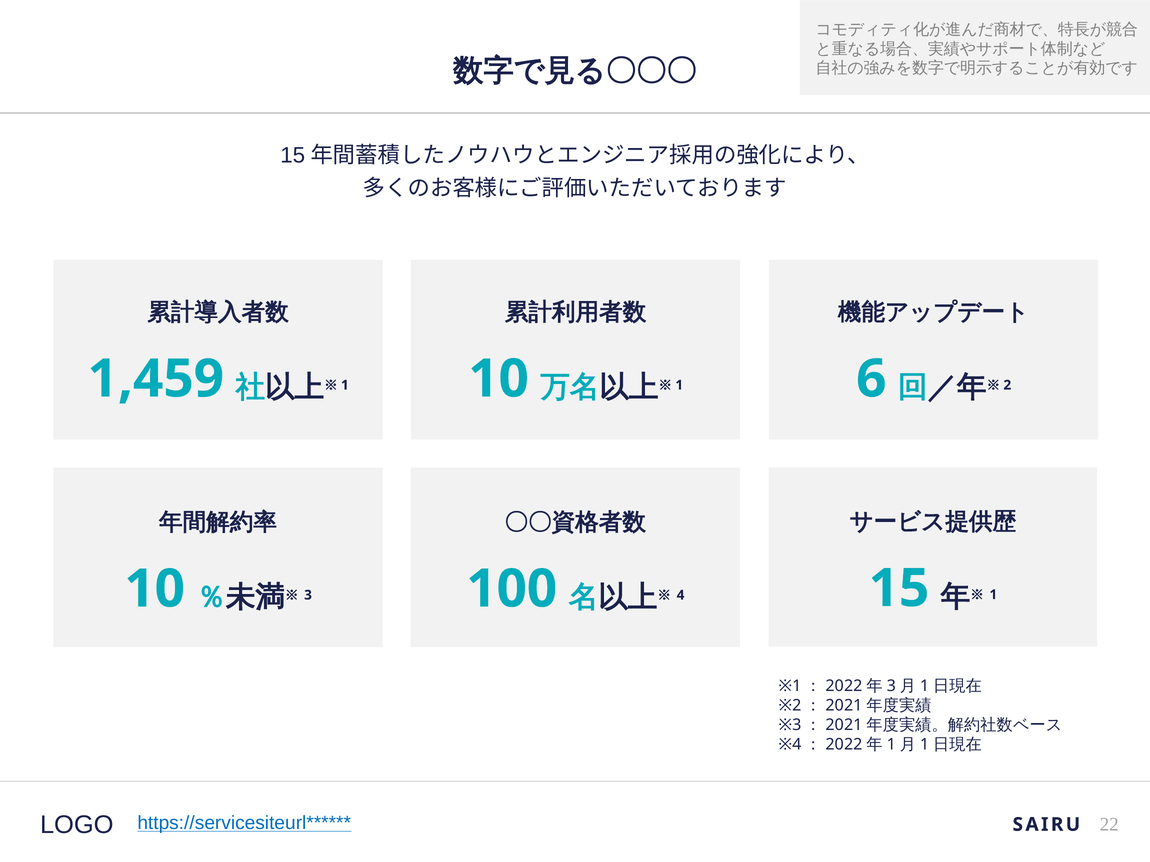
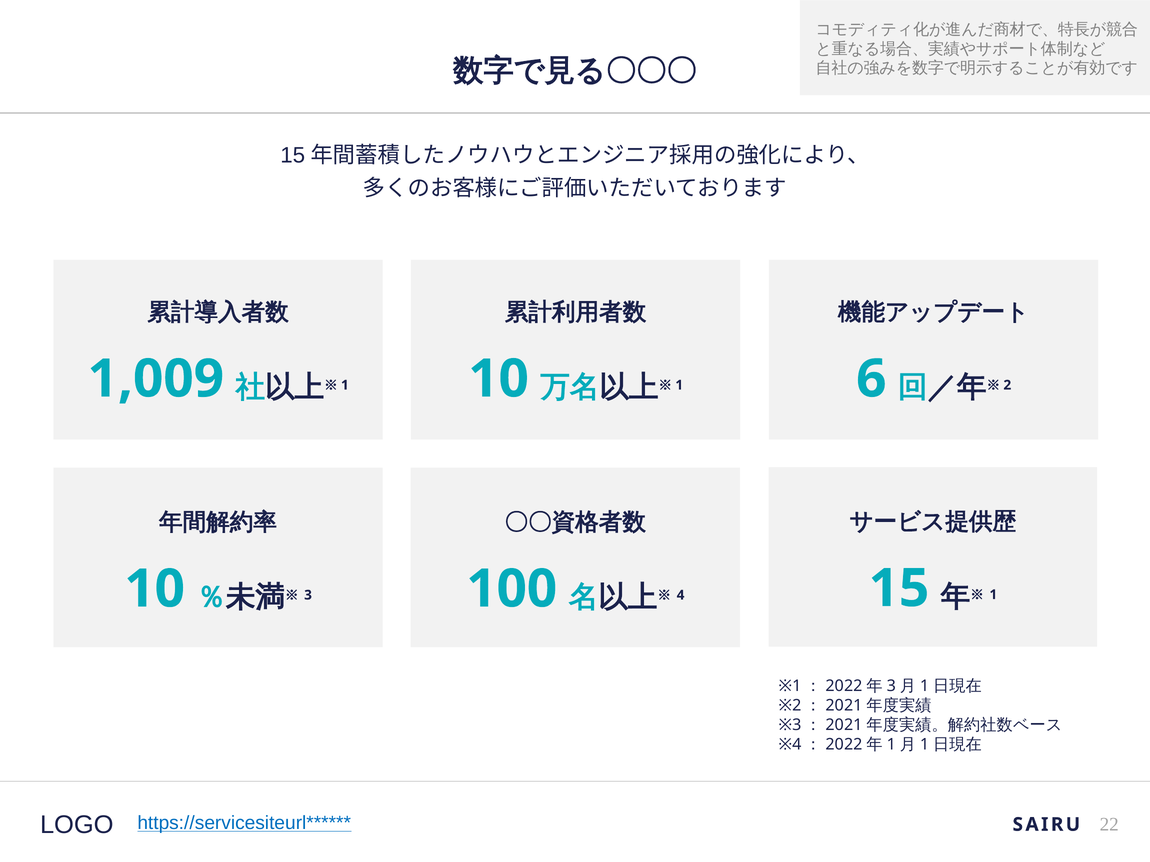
1,459: 1,459 -> 1,009
